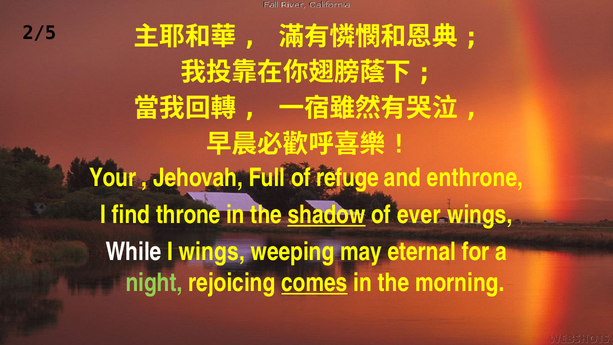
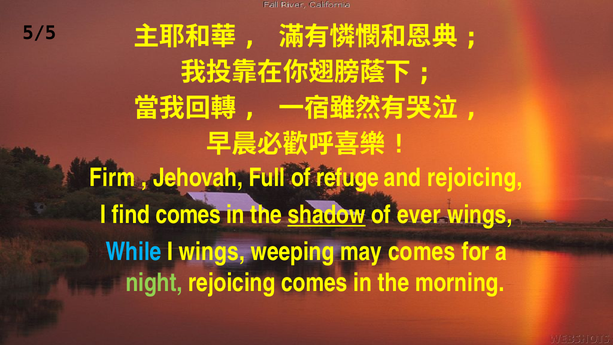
2/5: 2/5 -> 5/5
Your: Your -> Firm
and enthrone: enthrone -> rejoicing
find throne: throne -> comes
While colour: white -> light blue
may eternal: eternal -> comes
comes at (314, 283) underline: present -> none
